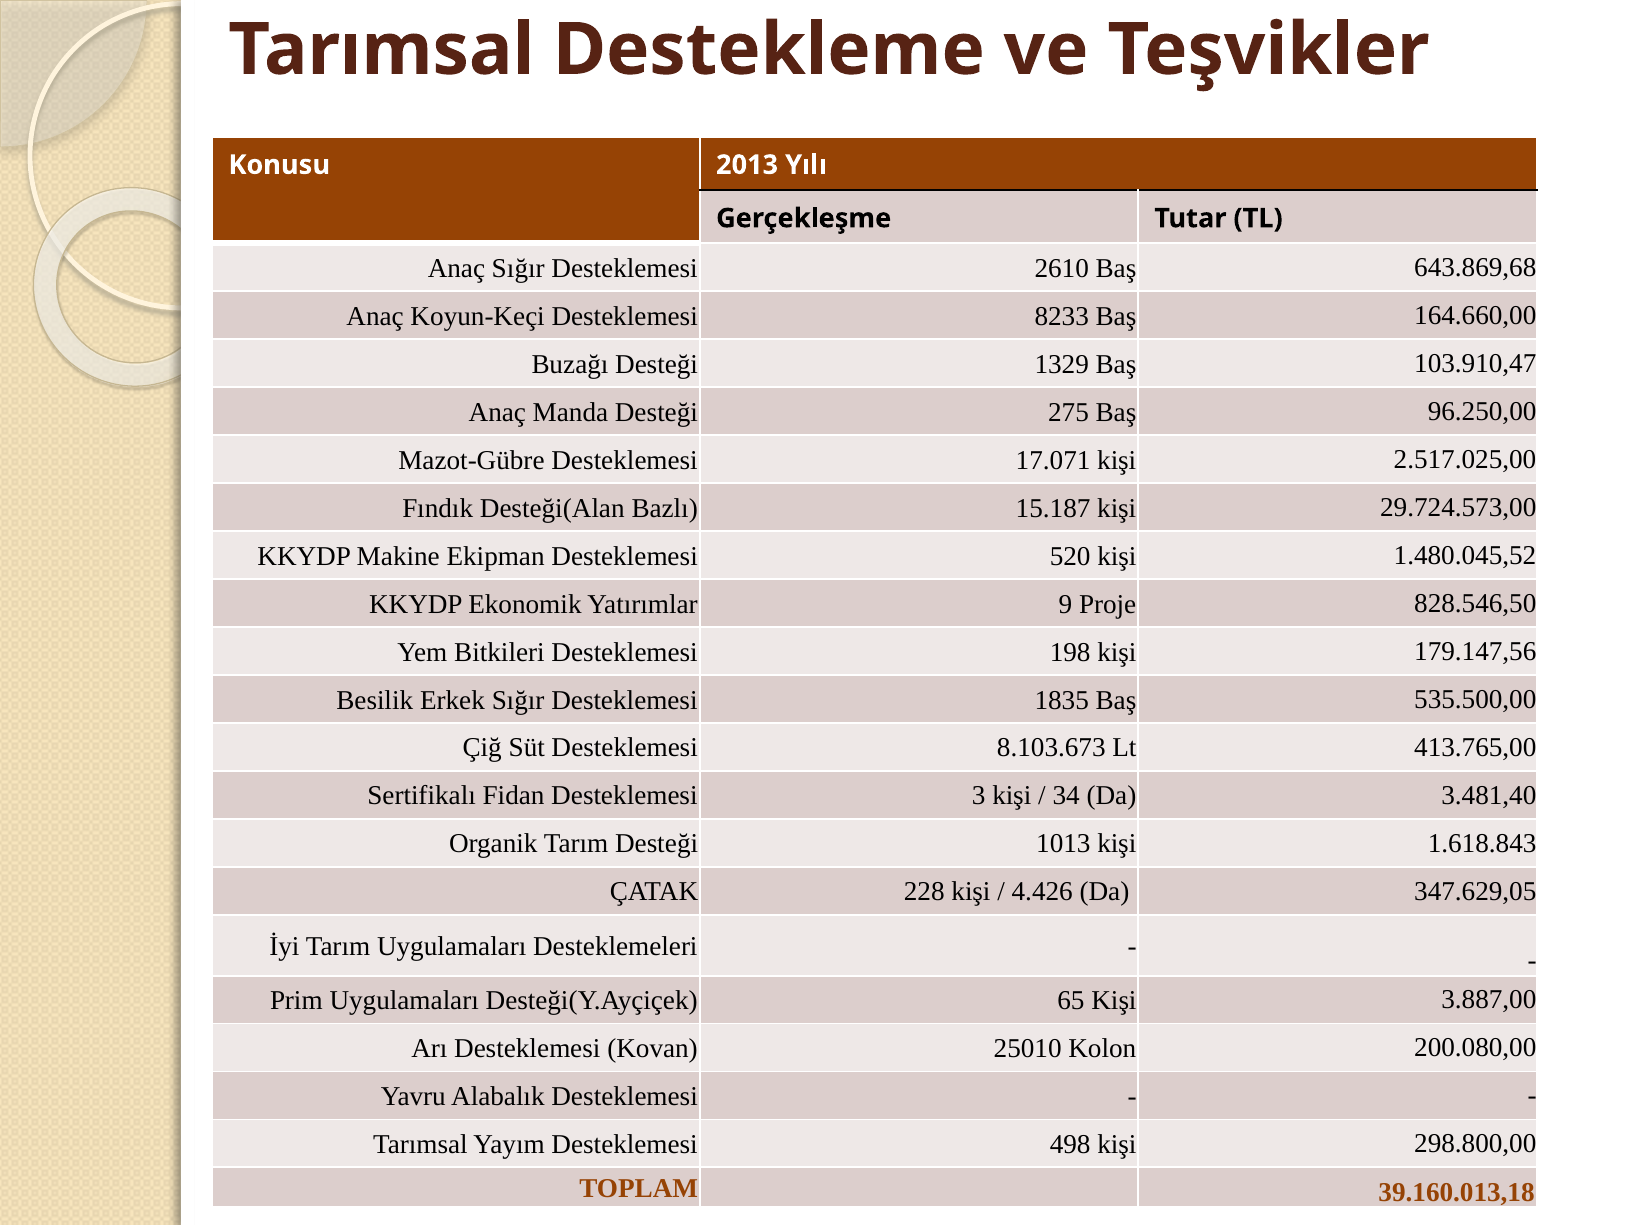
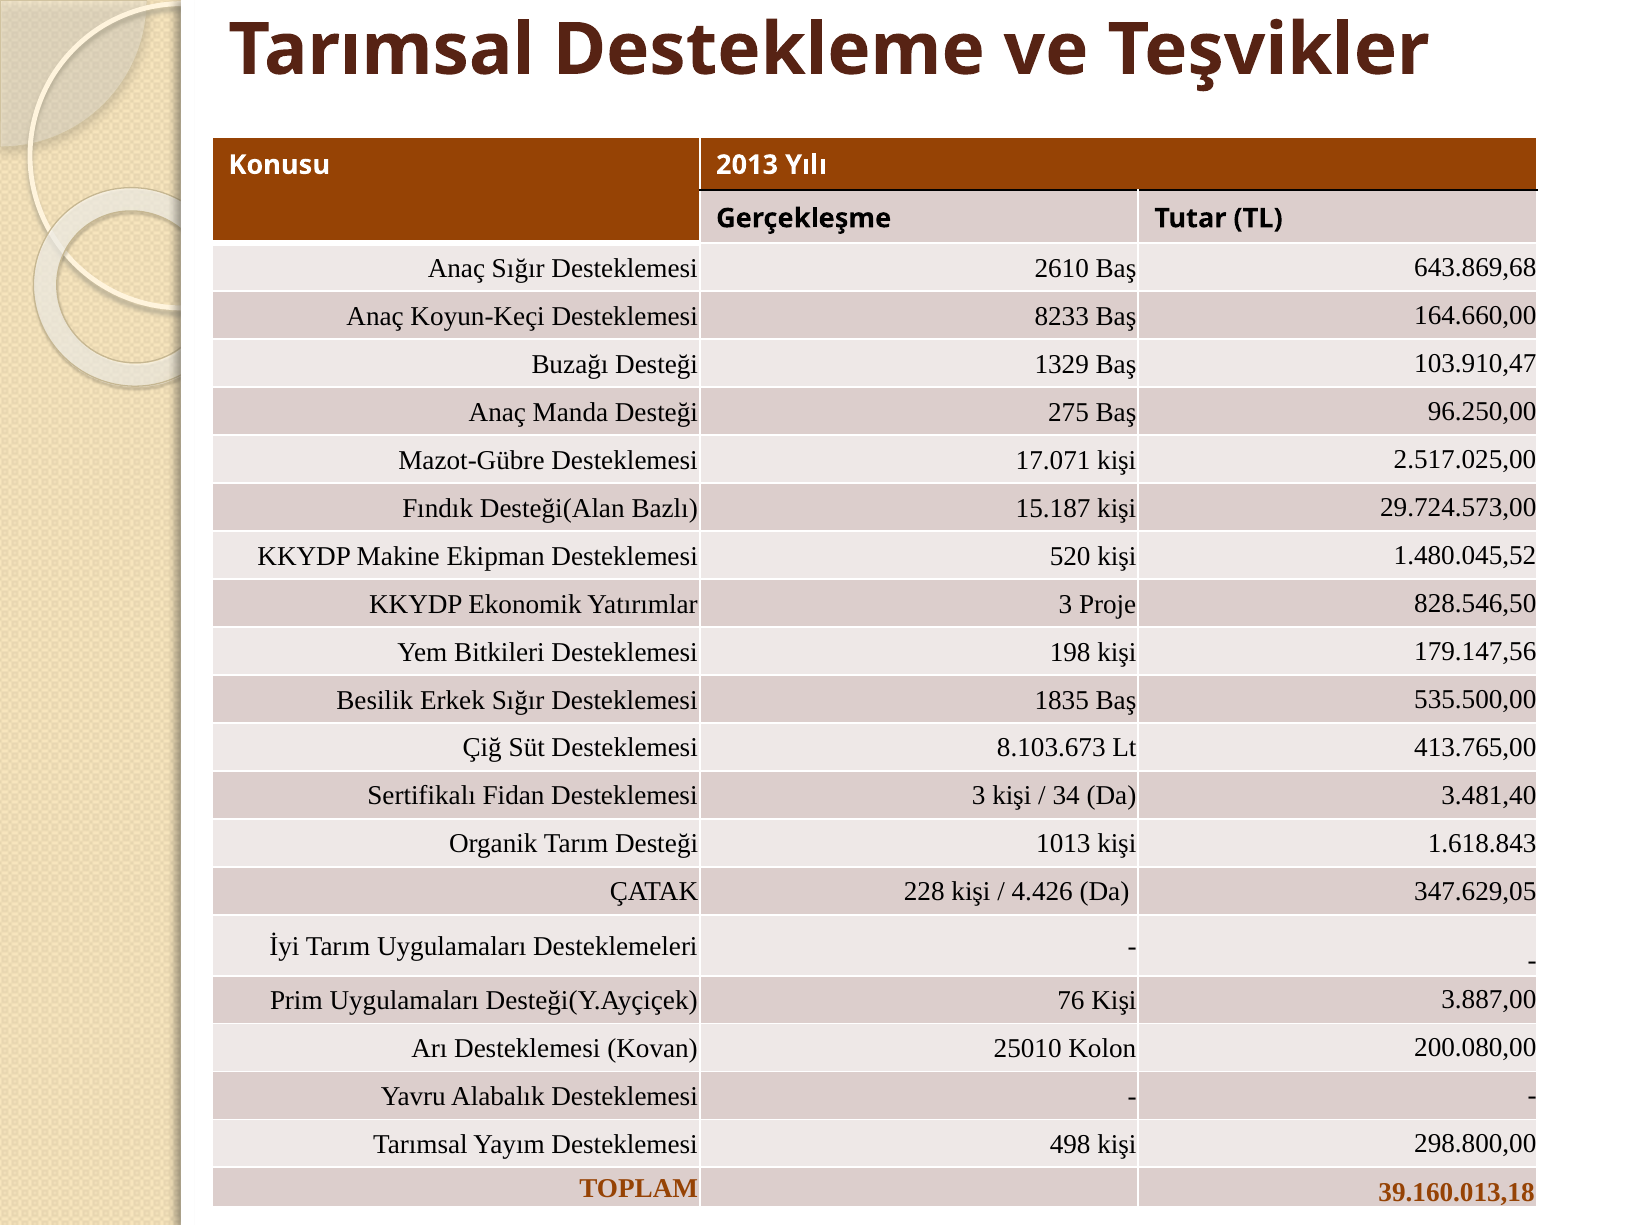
Yatırımlar 9: 9 -> 3
65: 65 -> 76
